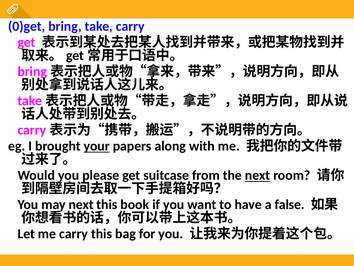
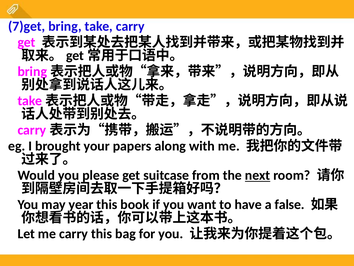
0)get: 0)get -> 7)get
your underline: present -> none
may next: next -> year
